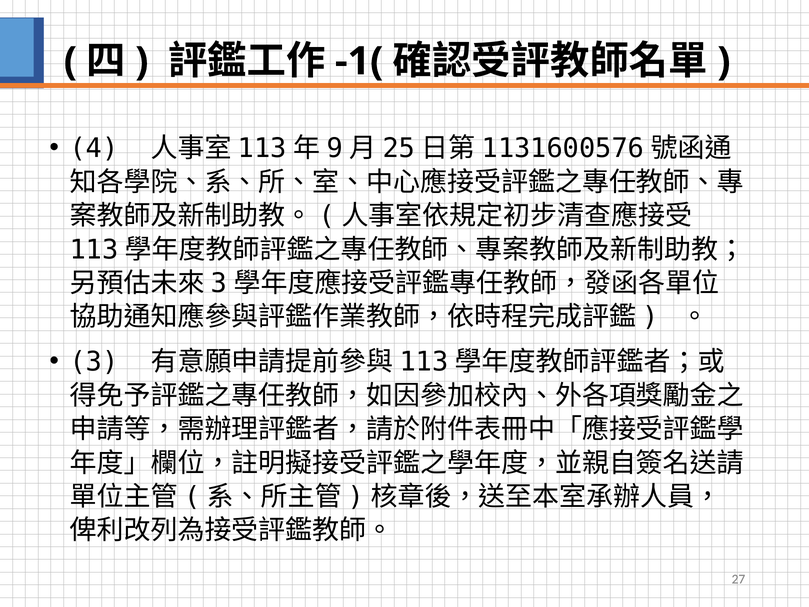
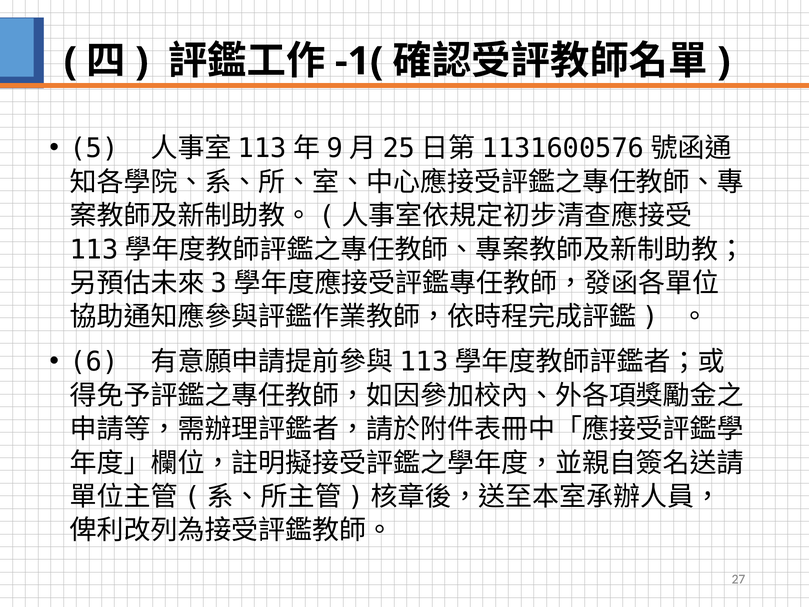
4: 4 -> 5
3: 3 -> 6
